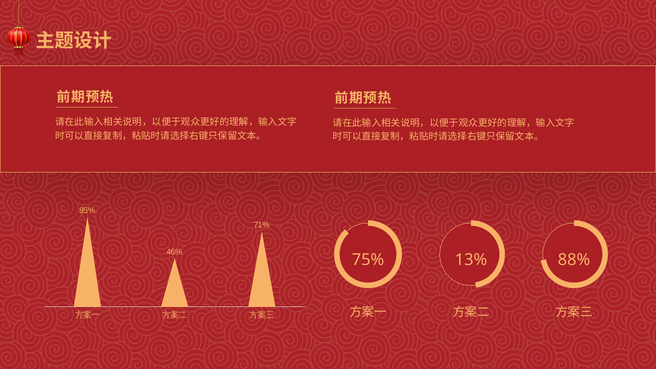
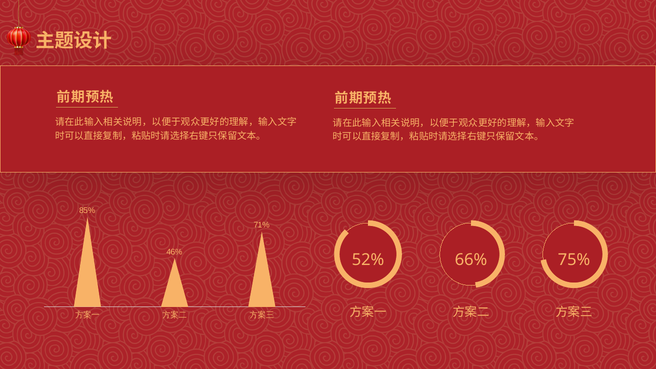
75%: 75% -> 52%
13%: 13% -> 66%
88%: 88% -> 75%
